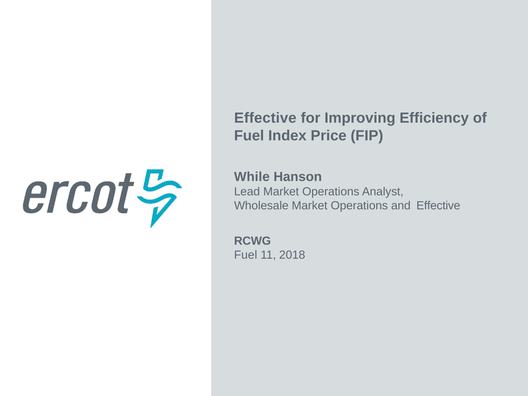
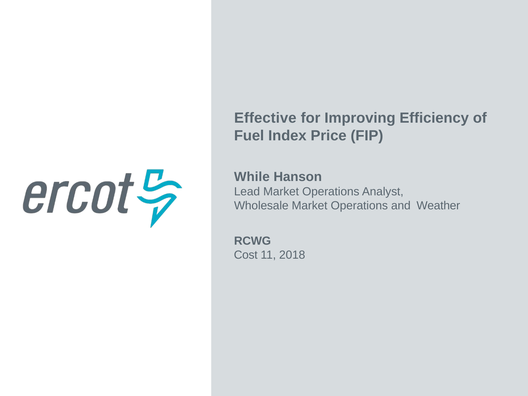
and Effective: Effective -> Weather
Fuel at (246, 255): Fuel -> Cost
